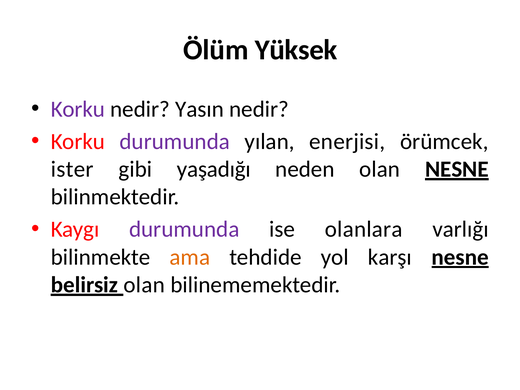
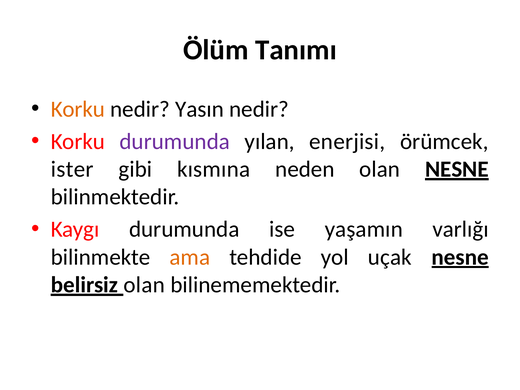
Yüksek: Yüksek -> Tanımı
Korku at (78, 109) colour: purple -> orange
yaşadığı: yaşadığı -> kısmına
durumunda at (184, 229) colour: purple -> black
olanlara: olanlara -> yaşamın
karşı: karşı -> uçak
